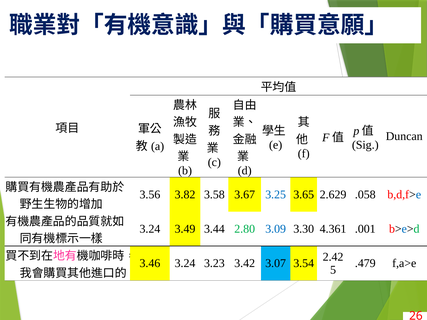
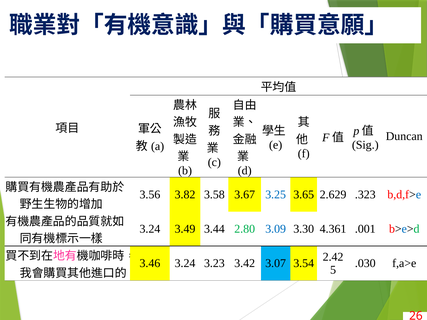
.058: .058 -> .323
.479: .479 -> .030
